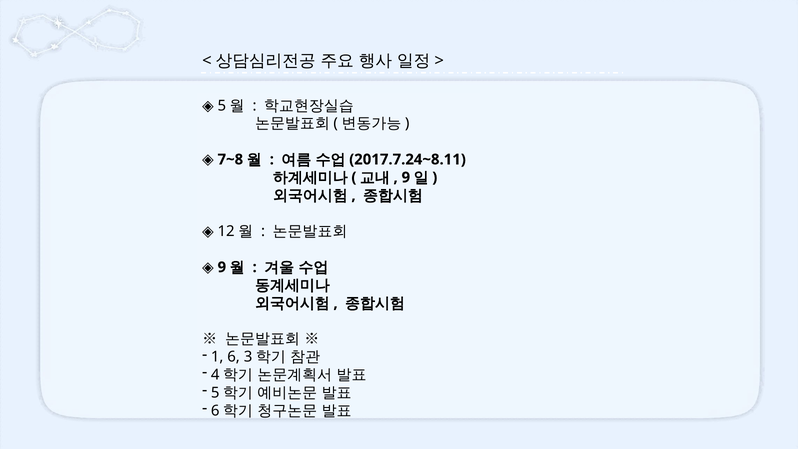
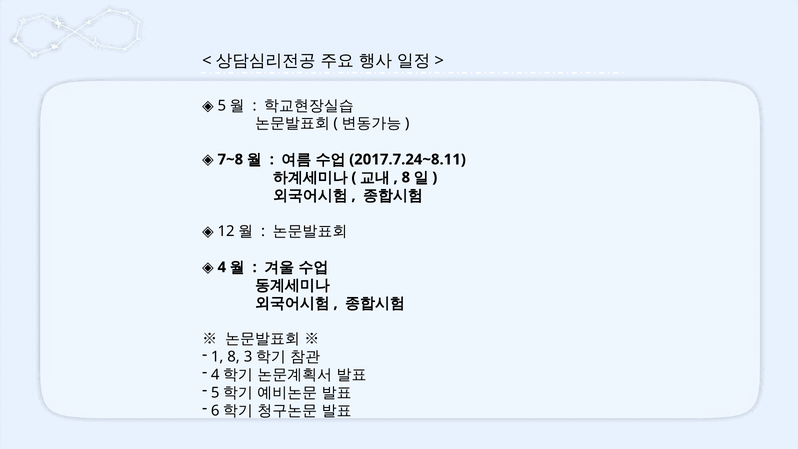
9 at (406, 177): 9 -> 8
9 at (222, 267): 9 -> 4
1 6: 6 -> 8
